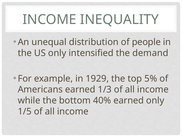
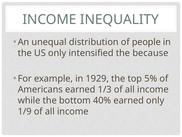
demand: demand -> because
1/5: 1/5 -> 1/9
